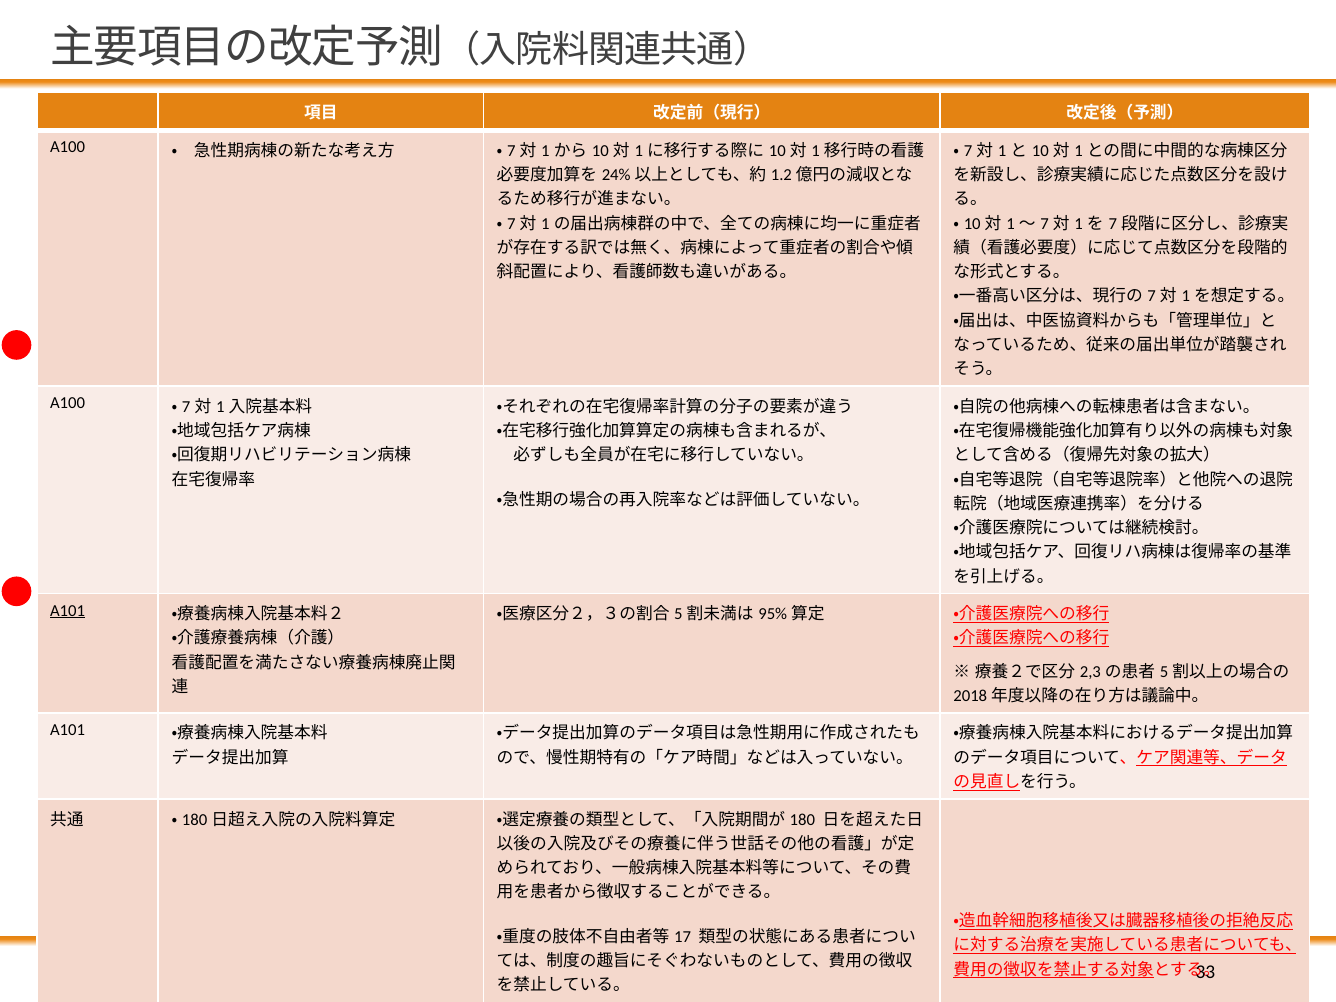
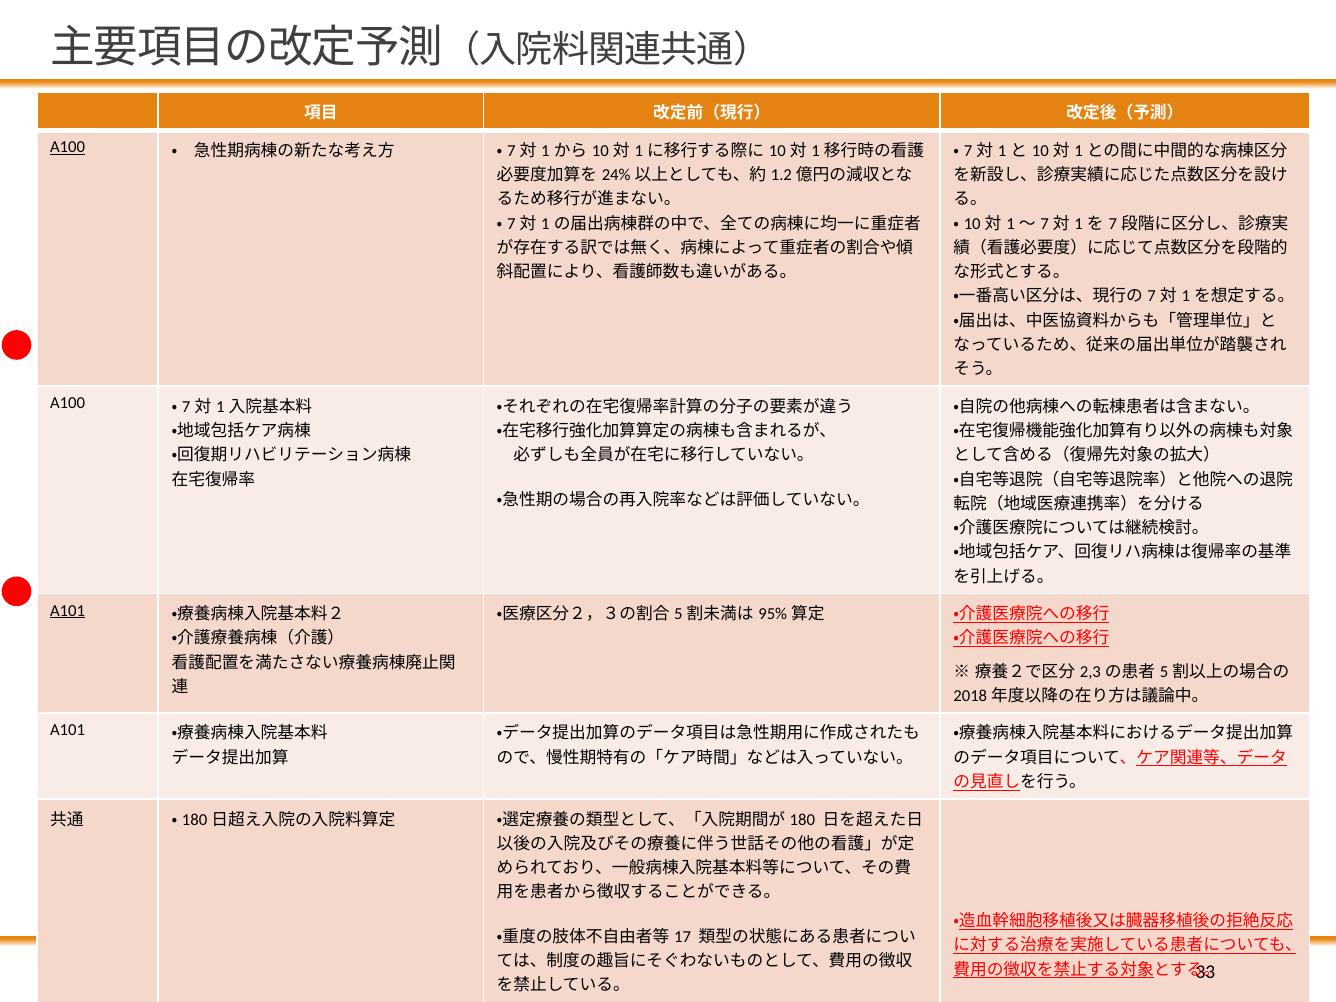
A100 at (68, 147) underline: none -> present
